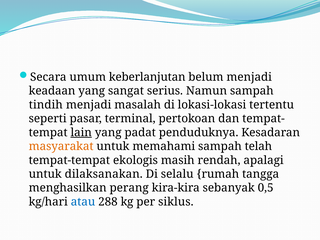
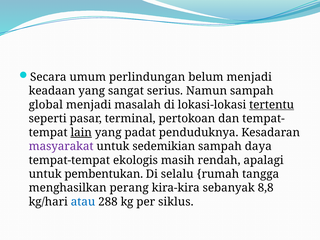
keberlanjutan: keberlanjutan -> perlindungan
tindih: tindih -> global
tertentu underline: none -> present
masyarakat colour: orange -> purple
memahami: memahami -> sedemikian
telah: telah -> daya
dilaksanakan: dilaksanakan -> pembentukan
0,5: 0,5 -> 8,8
